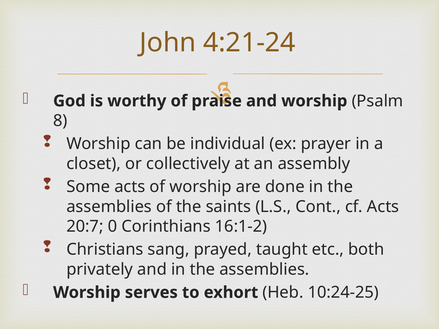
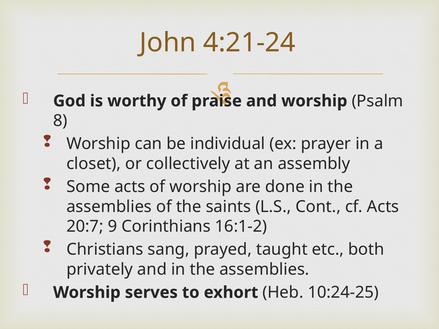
0: 0 -> 9
